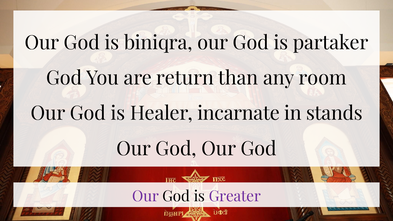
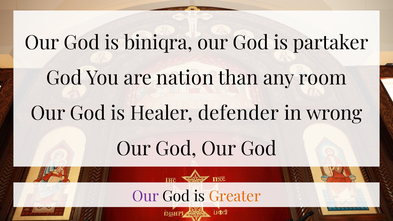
return: return -> nation
incarnate: incarnate -> defender
stands: stands -> wrong
Greater colour: purple -> orange
